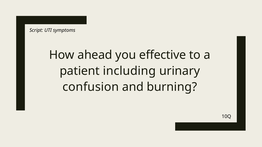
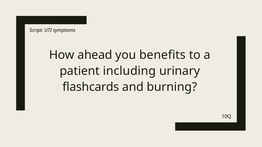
effective: effective -> benefits
confusion: confusion -> flashcards
